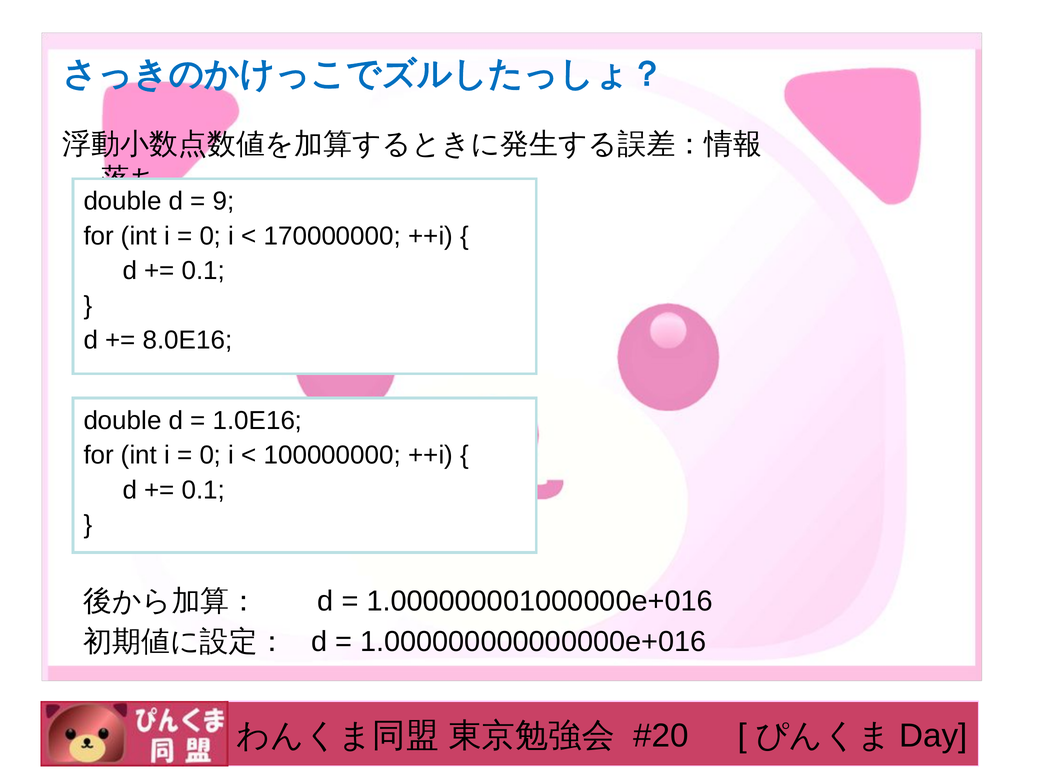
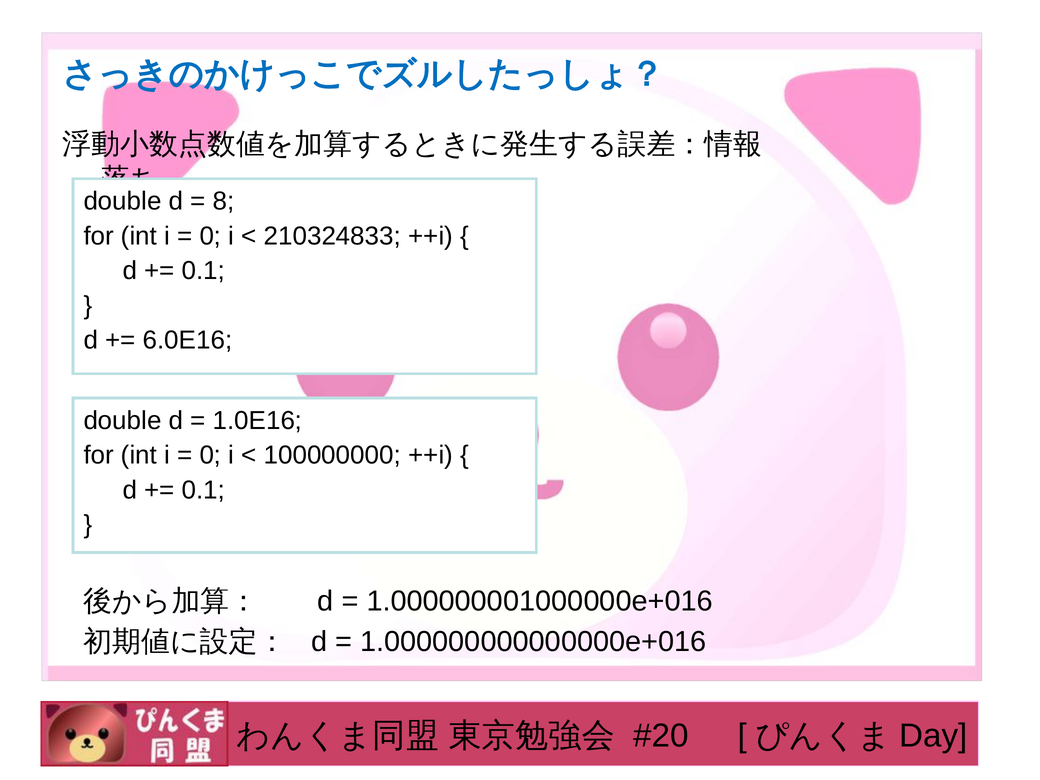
9: 9 -> 8
170000000: 170000000 -> 210324833
8.0E16: 8.0E16 -> 6.0E16
